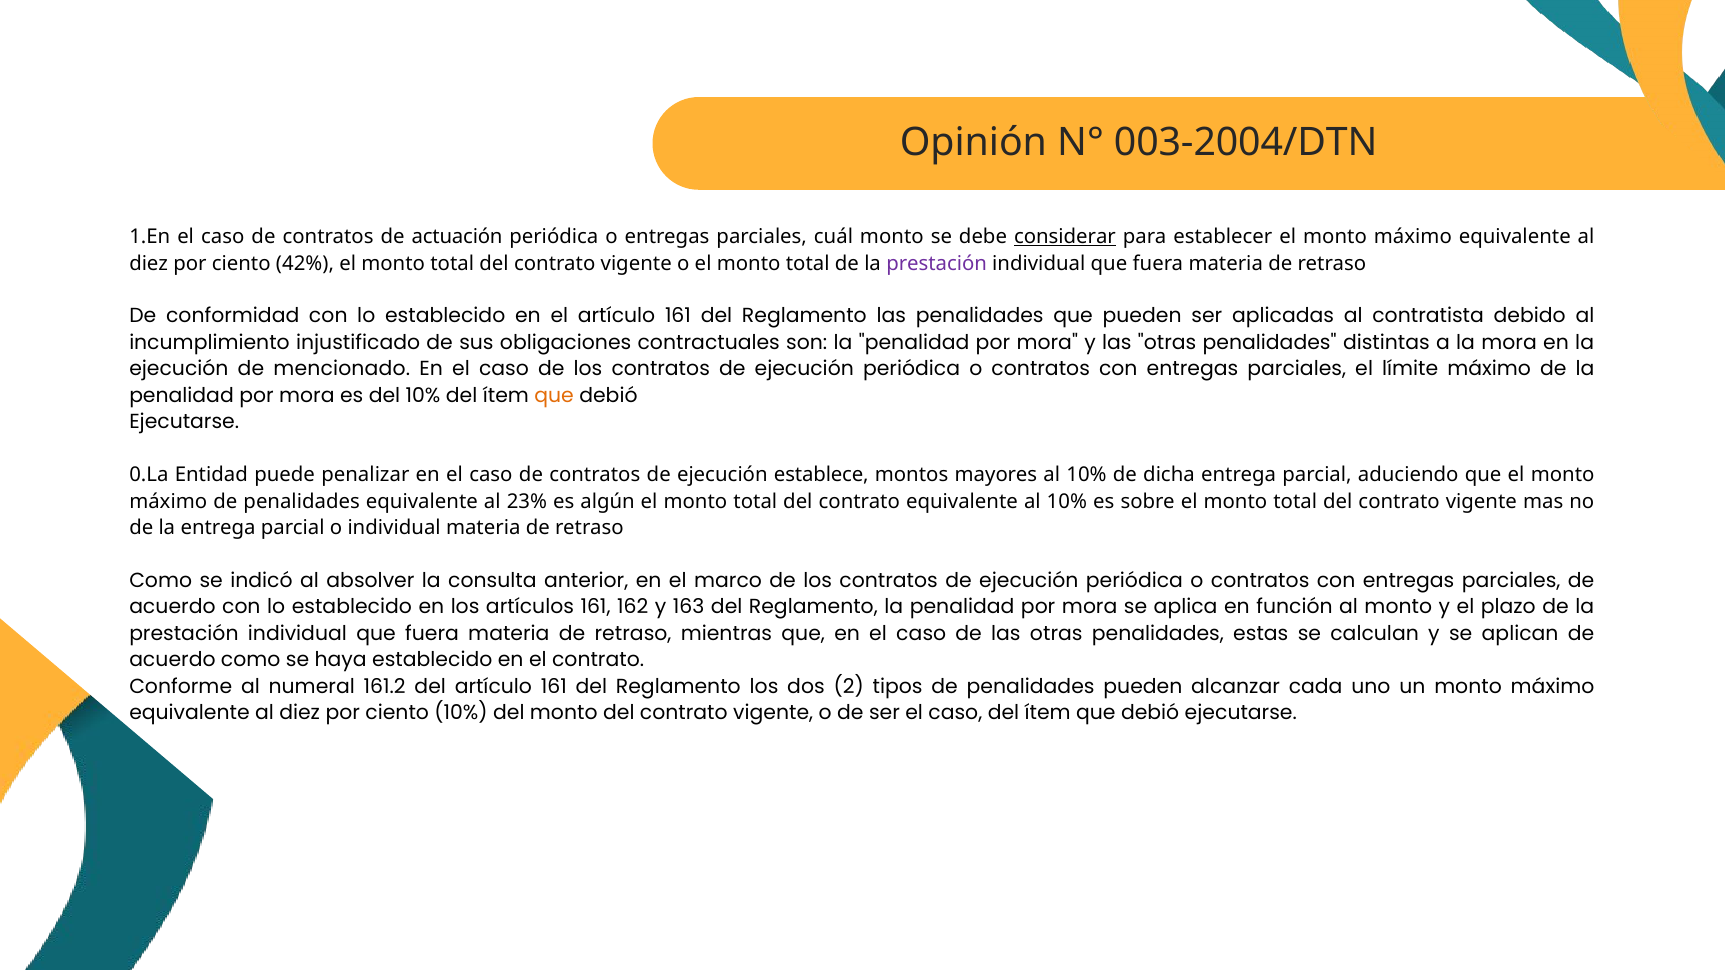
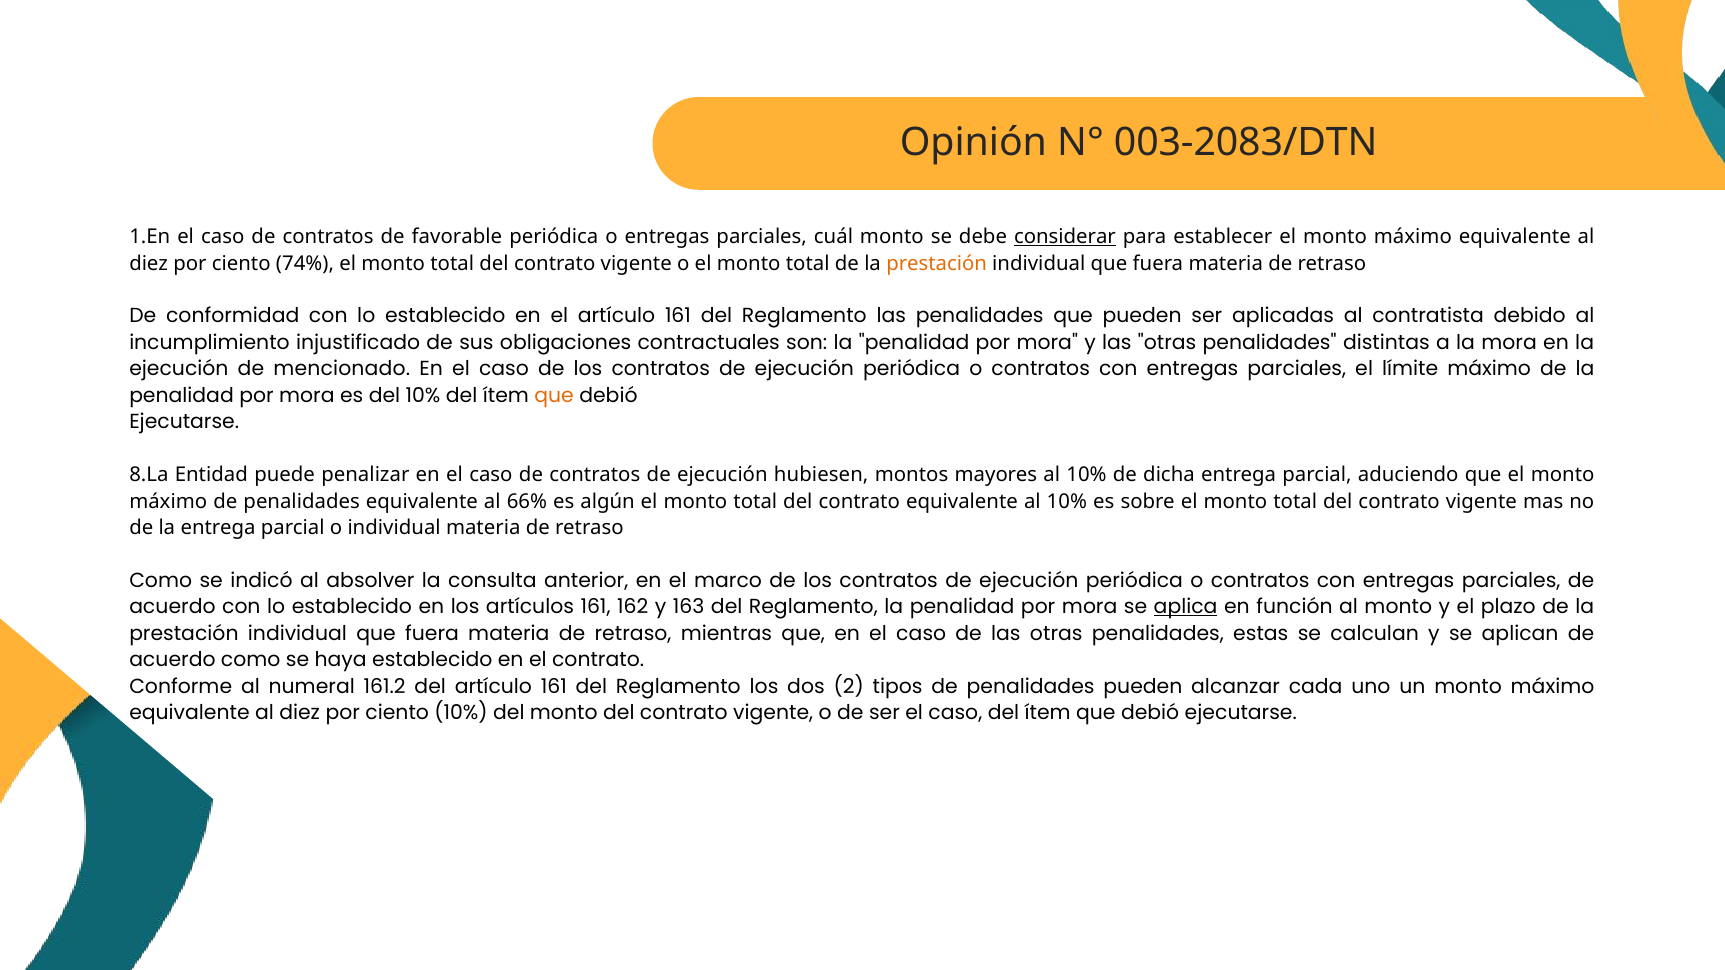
003-2004/DTN: 003-2004/DTN -> 003-2083/DTN
actuación: actuación -> favorable
42%: 42% -> 74%
prestación at (937, 263) colour: purple -> orange
0.La: 0.La -> 8.La
establece: establece -> hubiesen
23%: 23% -> 66%
aplica underline: none -> present
